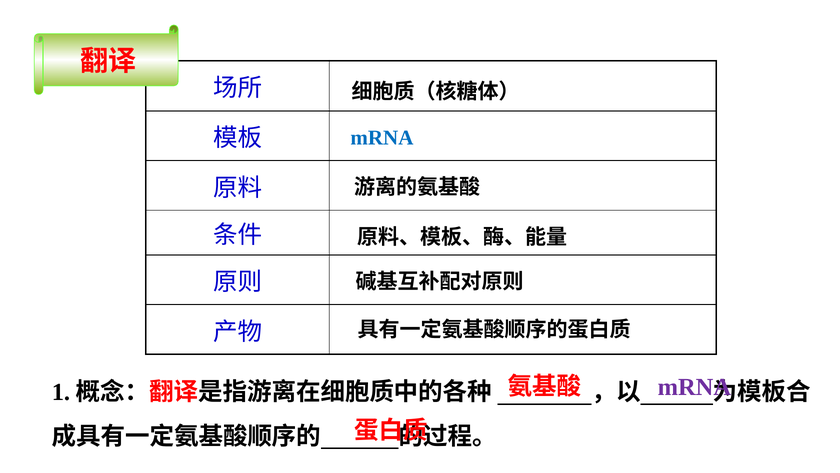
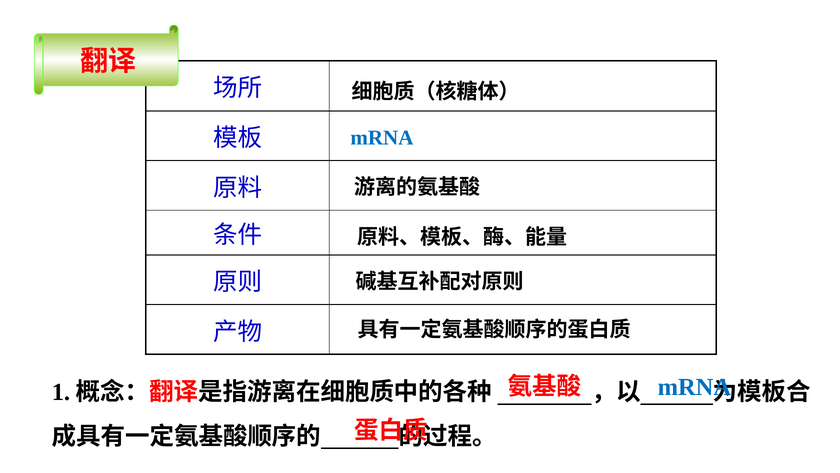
mRNA at (694, 387) colour: purple -> blue
